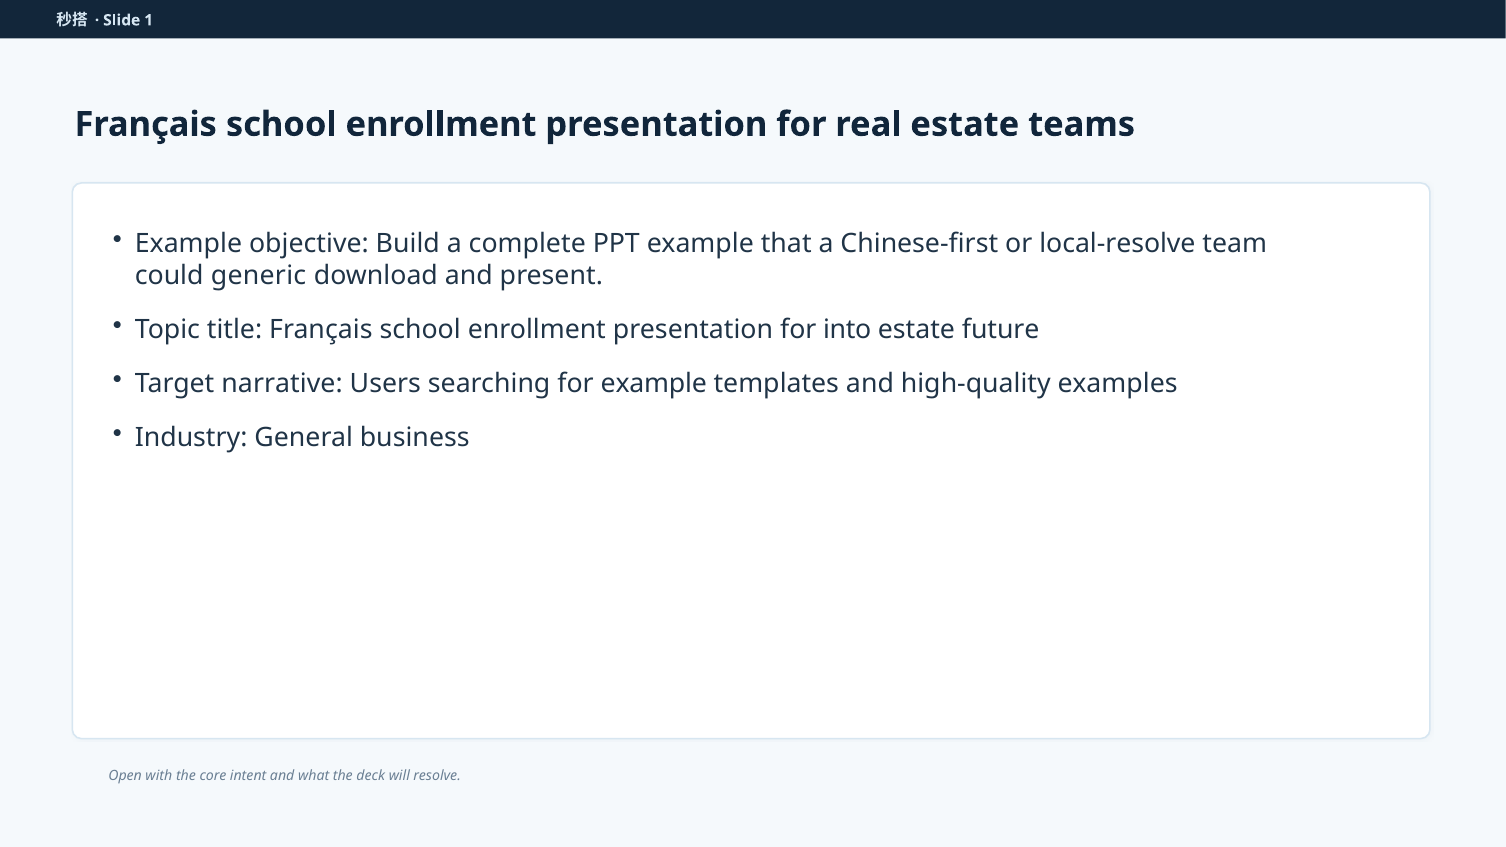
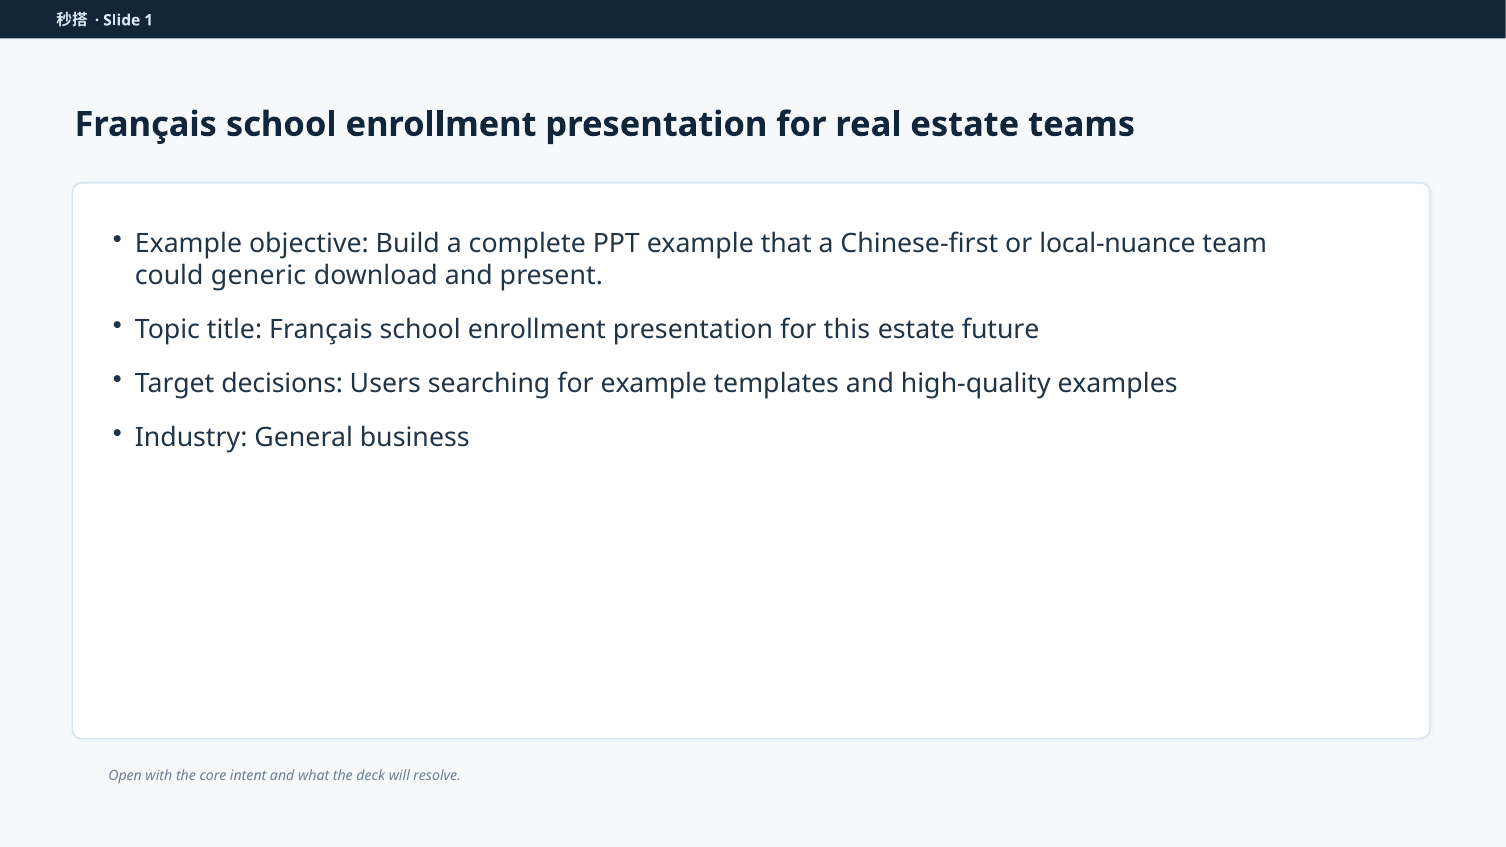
local-resolve: local-resolve -> local-nuance
into: into -> this
narrative: narrative -> decisions
